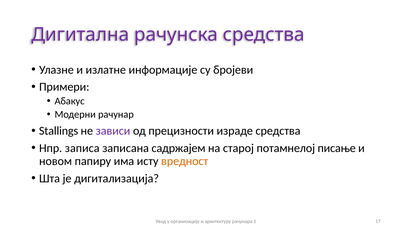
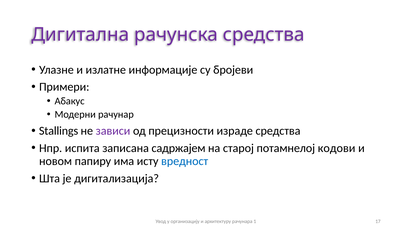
записа: записа -> испита
писање: писање -> кодови
вредност colour: orange -> blue
